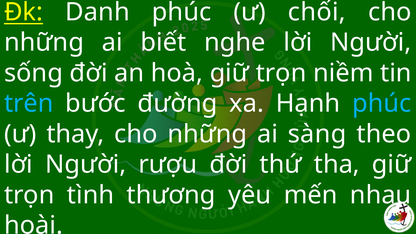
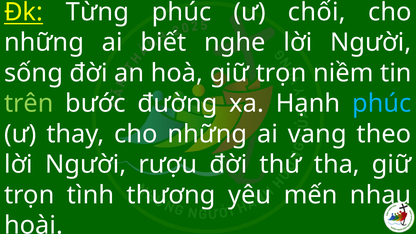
Danh: Danh -> Từng
trên colour: light blue -> light green
sàng: sàng -> vang
